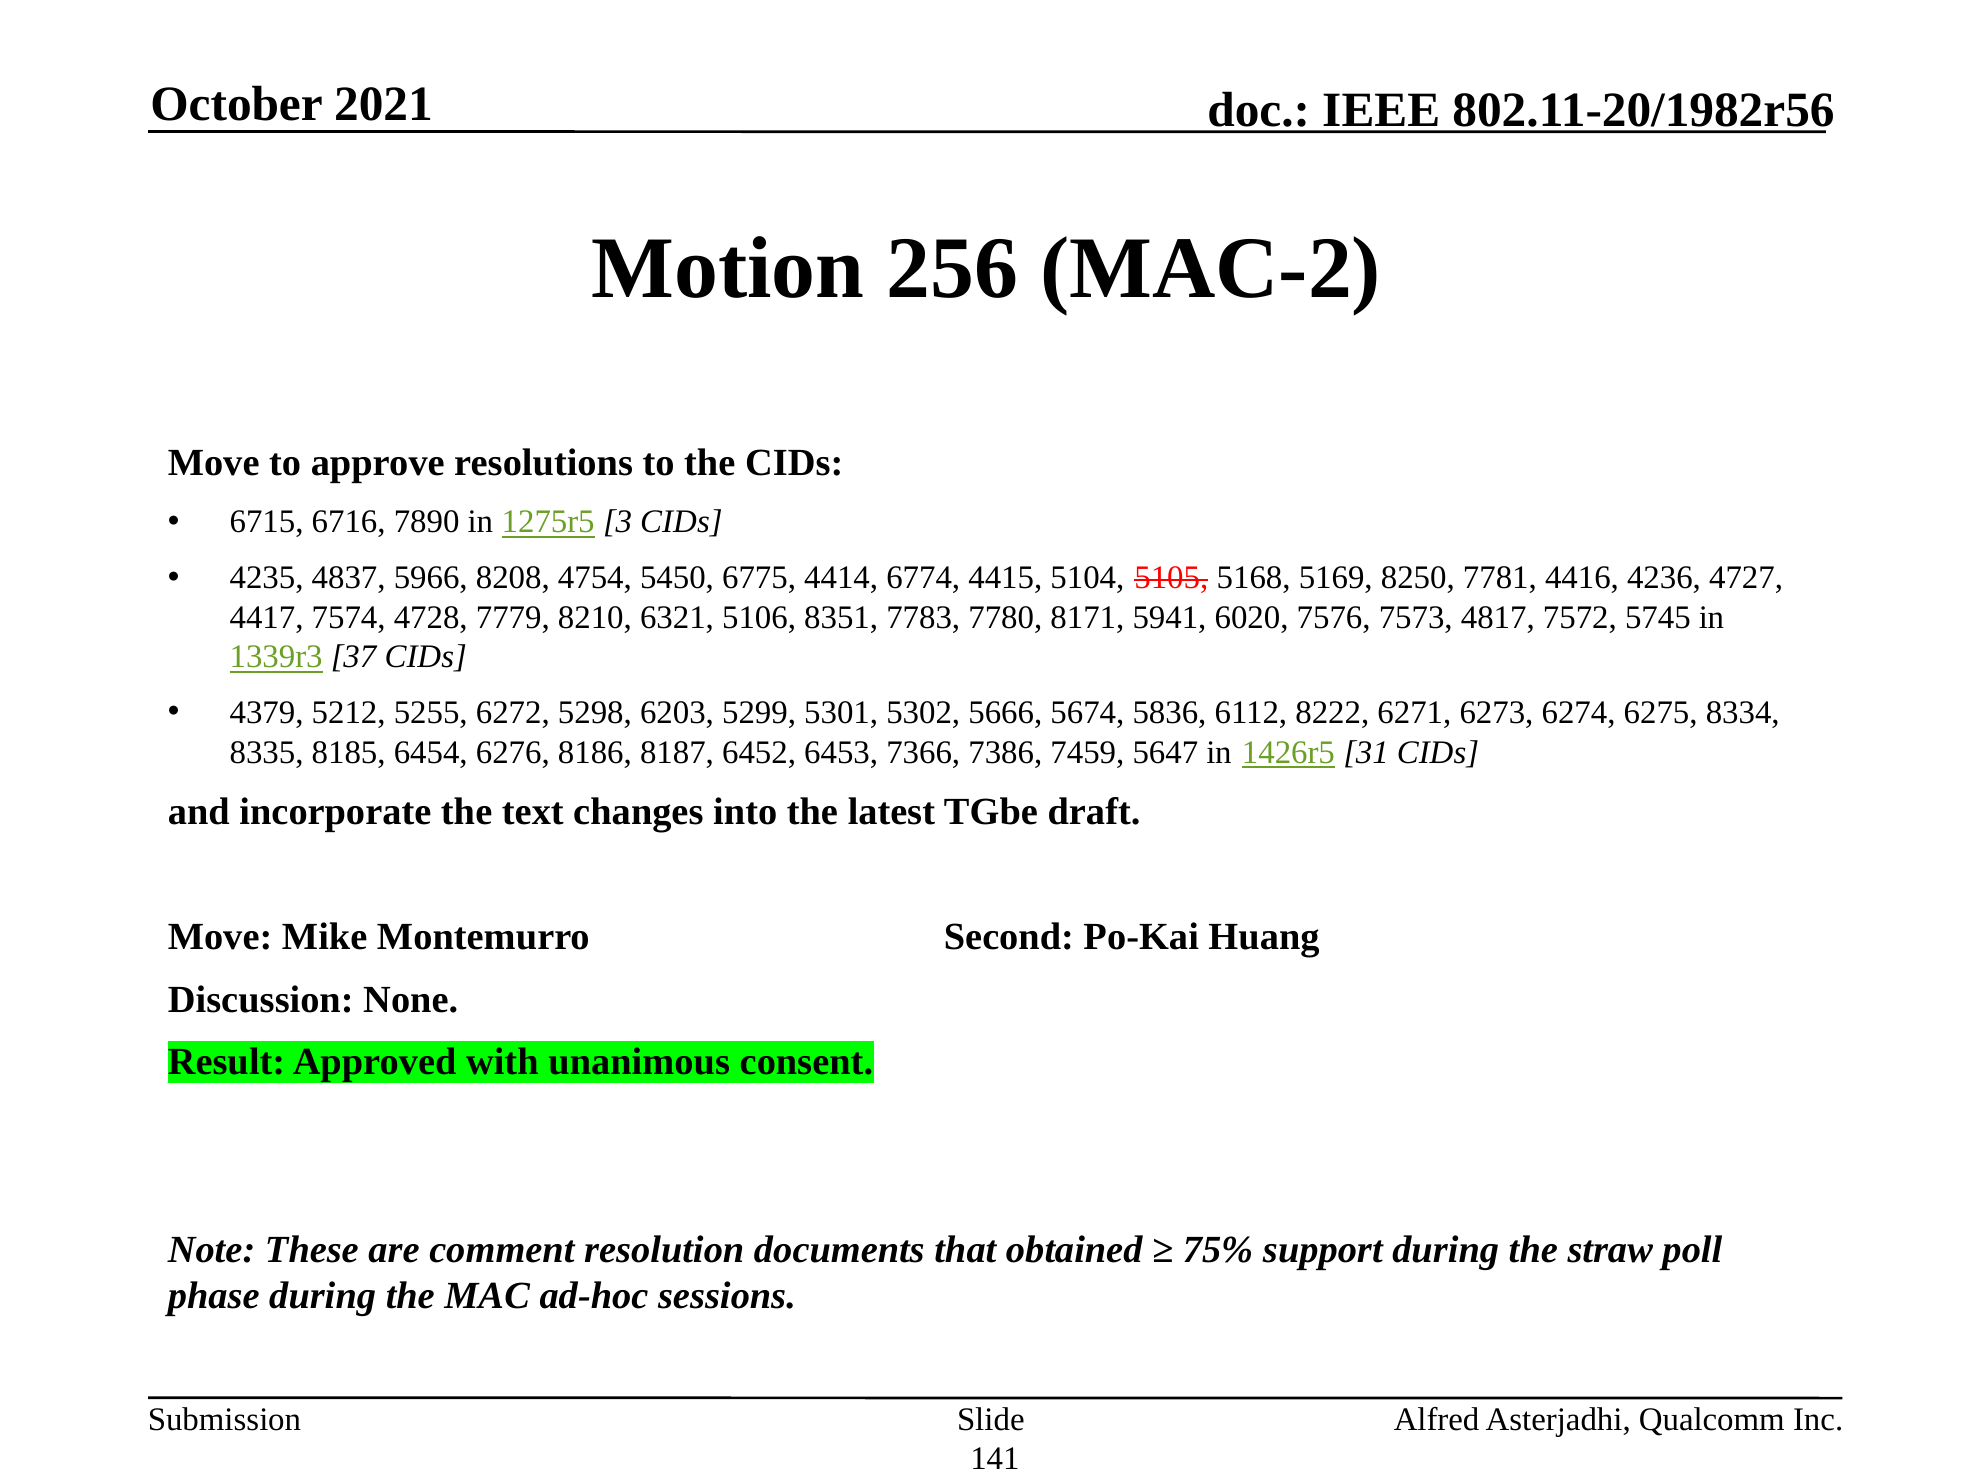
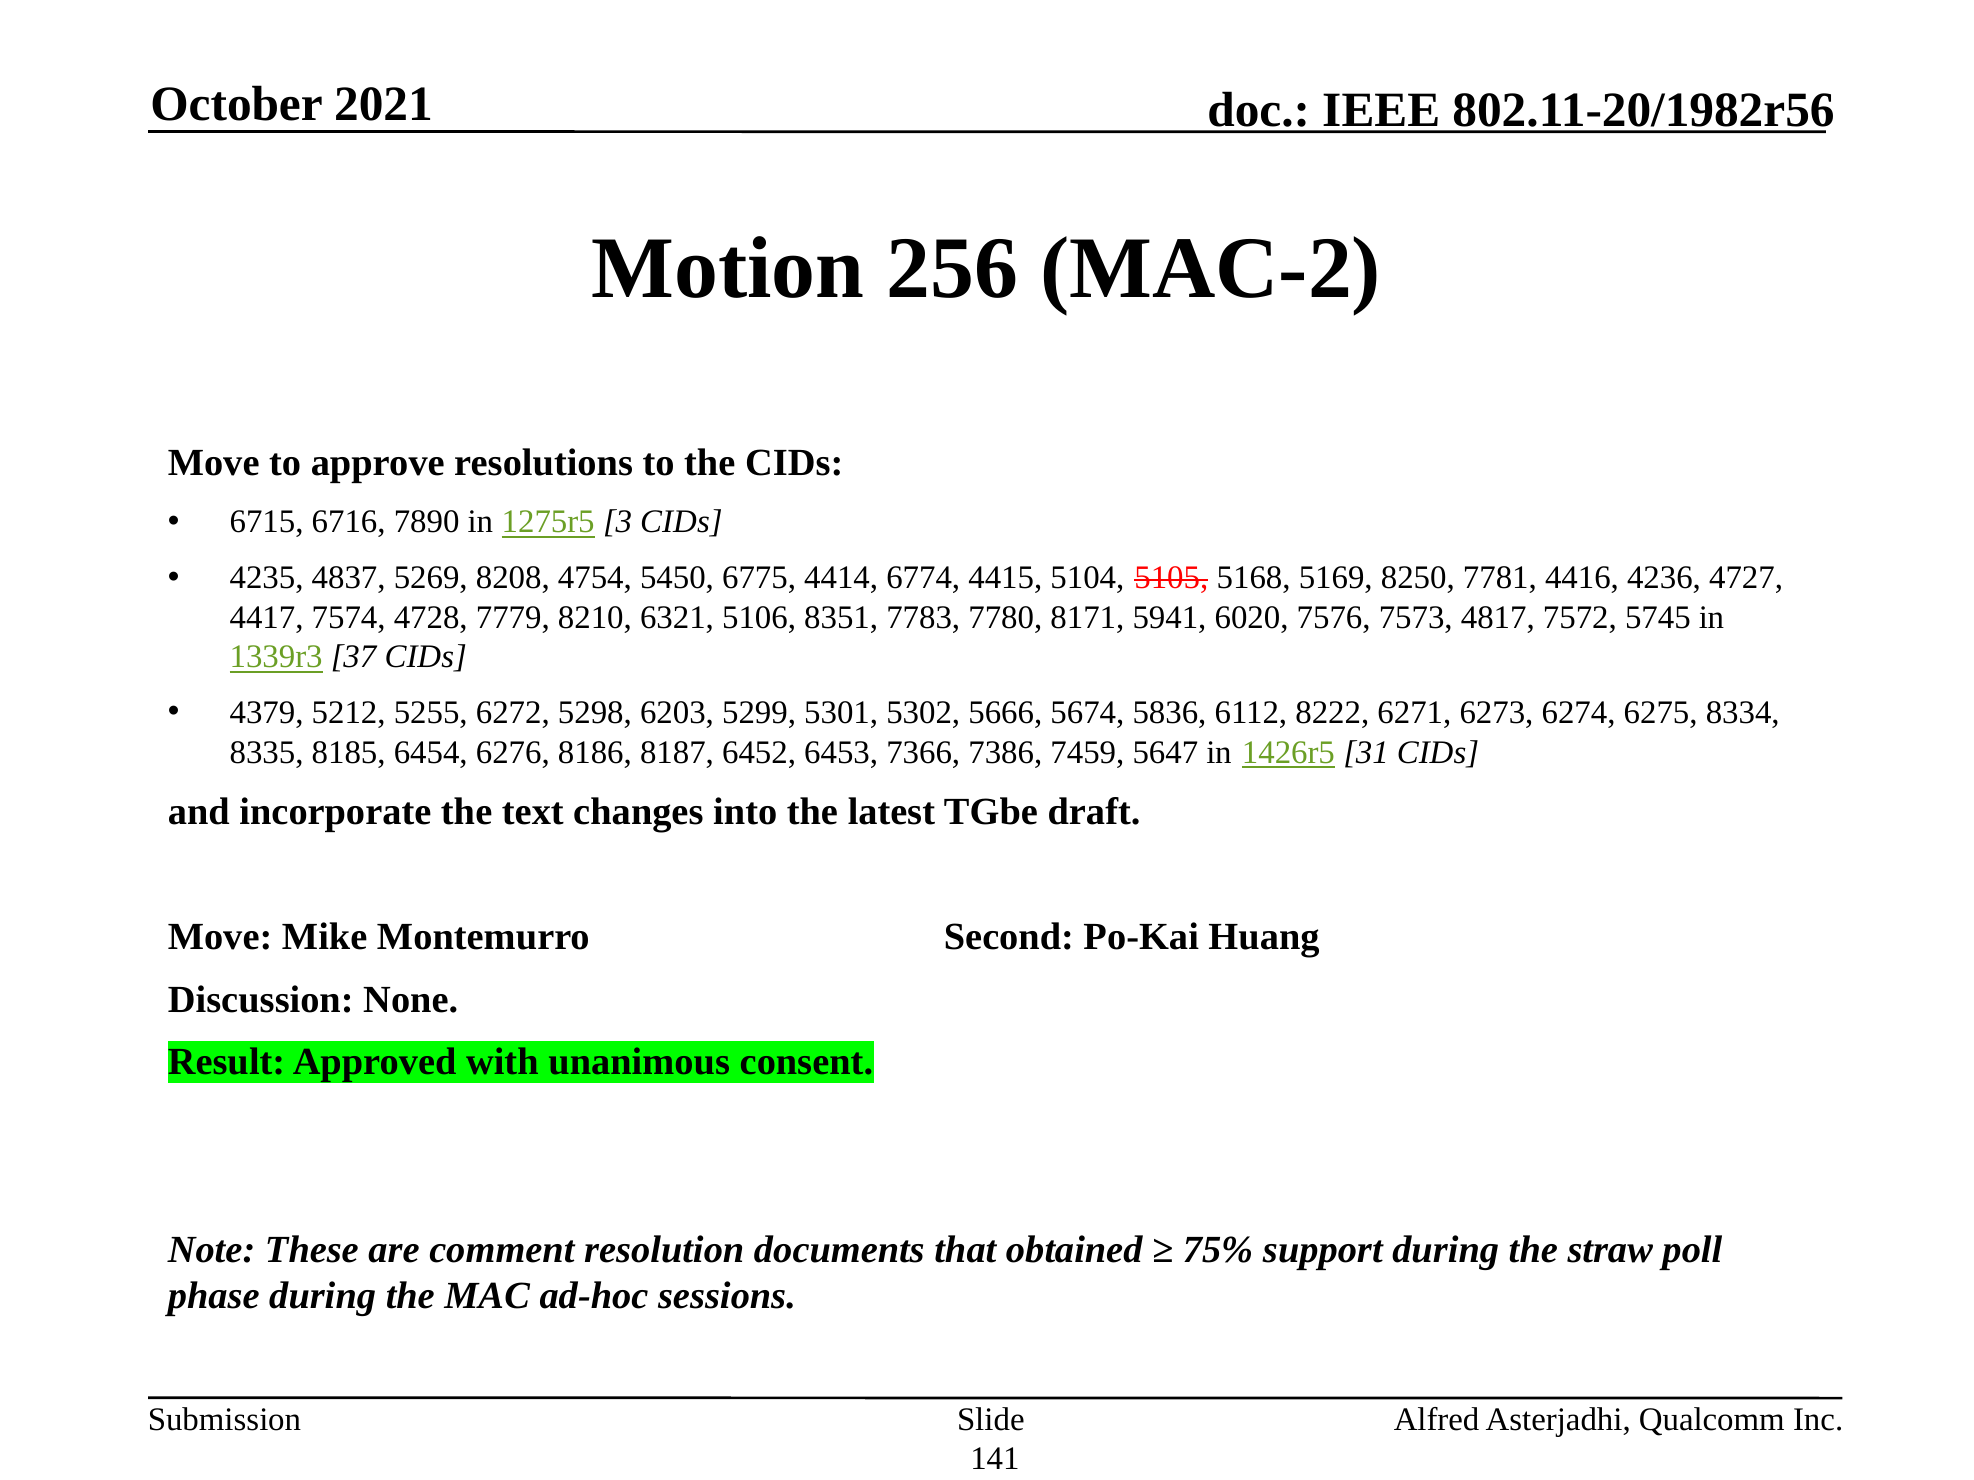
5966: 5966 -> 5269
